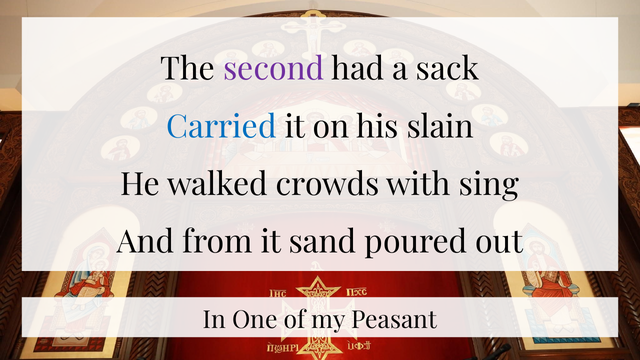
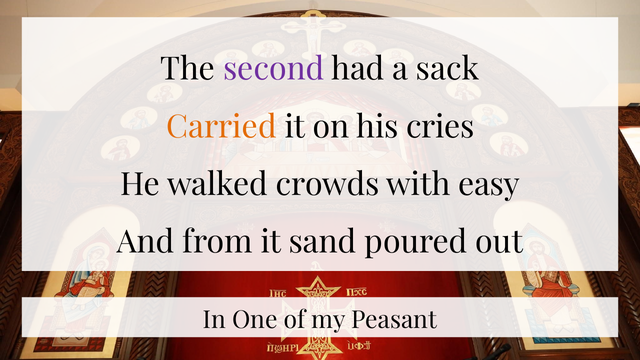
Carried colour: blue -> orange
slain: slain -> cries
sing: sing -> easy
